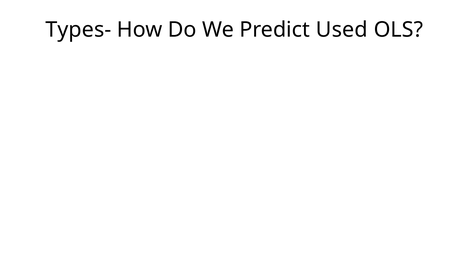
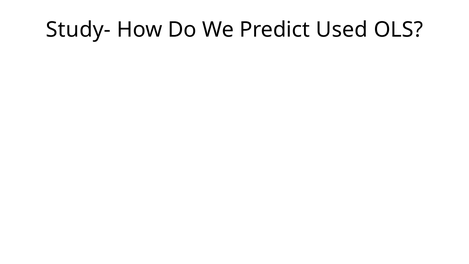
Types-: Types- -> Study-
